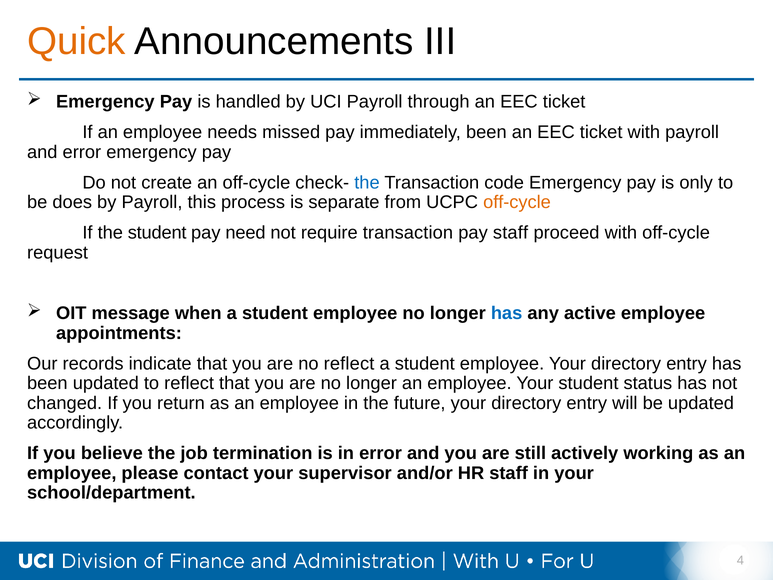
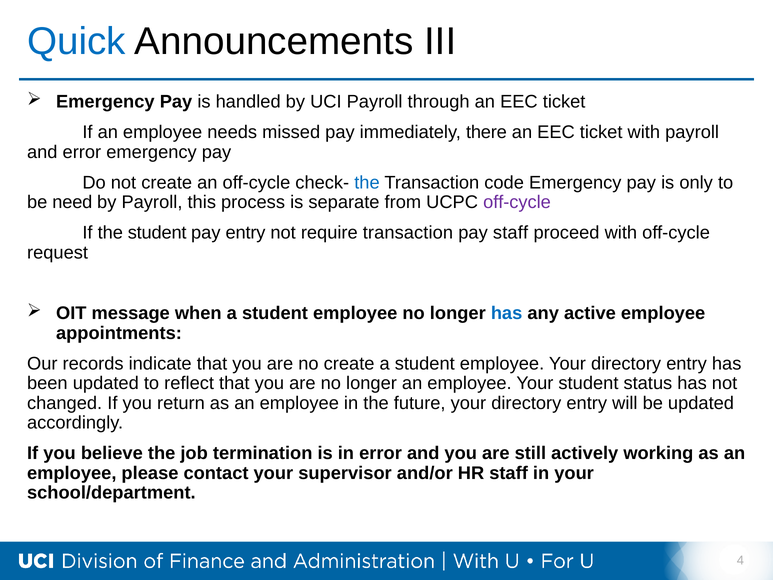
Quick colour: orange -> blue
immediately been: been -> there
does: does -> need
off-cycle at (517, 202) colour: orange -> purple
pay need: need -> entry
no reflect: reflect -> create
